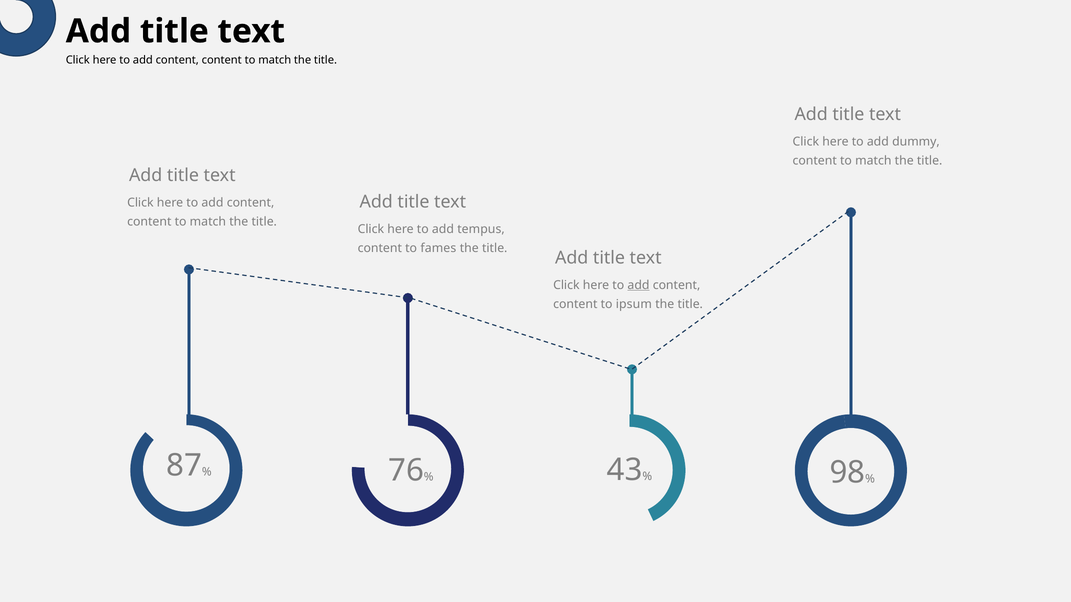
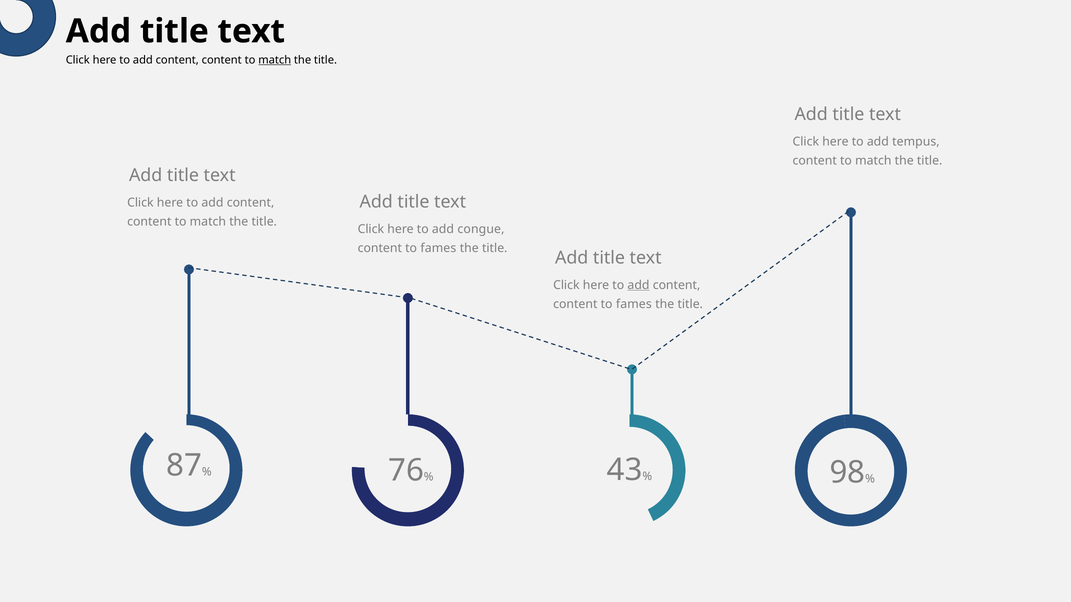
match at (275, 60) underline: none -> present
dummy: dummy -> tempus
tempus: tempus -> congue
ipsum at (634, 304): ipsum -> fames
